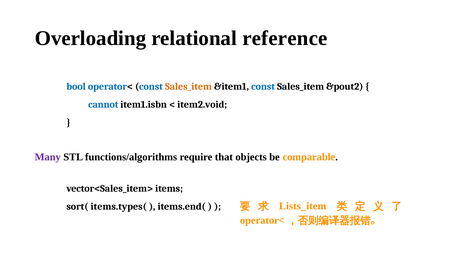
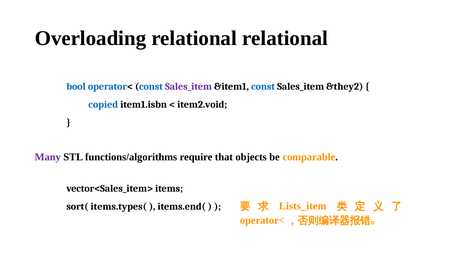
relational reference: reference -> relational
Sales_item at (189, 86) colour: orange -> purple
&pout2: &pout2 -> &they2
cannot: cannot -> copied
